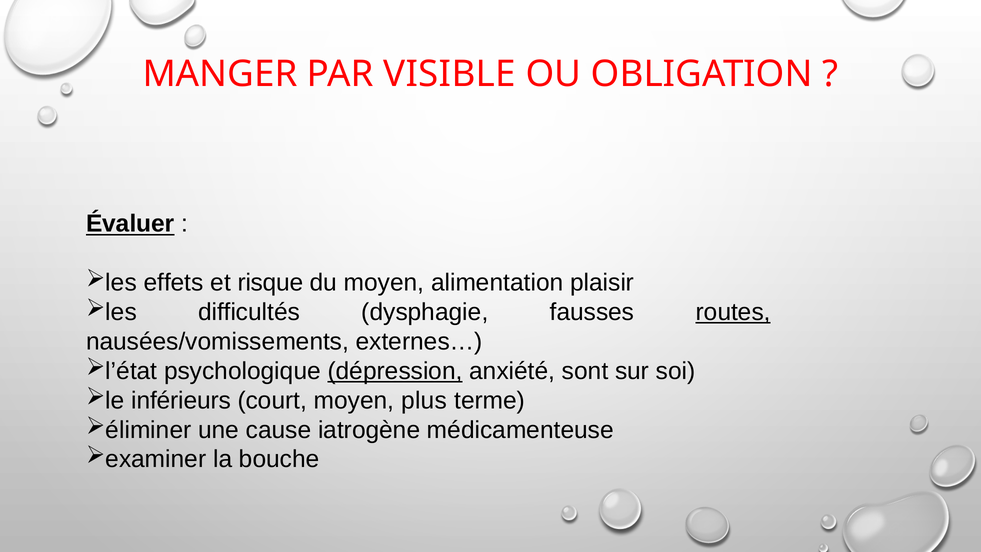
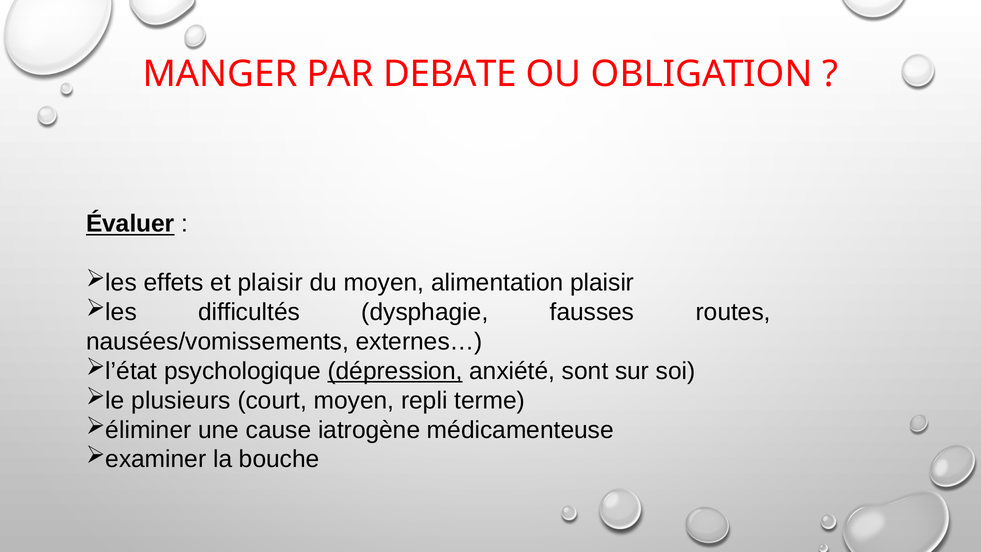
VISIBLE: VISIBLE -> DEBATE
et risque: risque -> plaisir
routes underline: present -> none
inférieurs: inférieurs -> plusieurs
plus: plus -> repli
